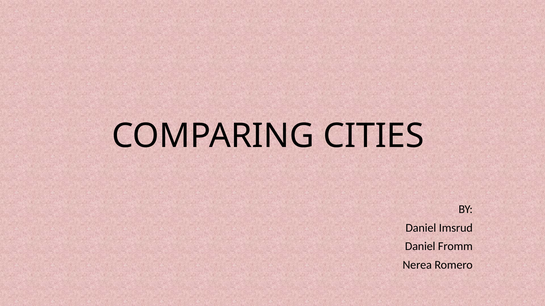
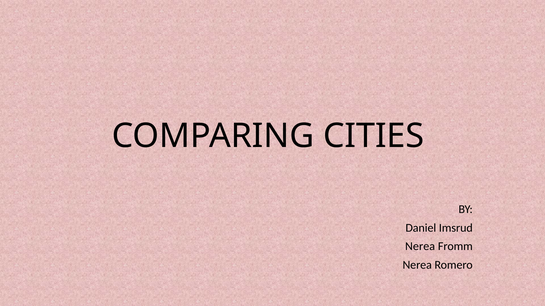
Daniel at (420, 247): Daniel -> Nerea
